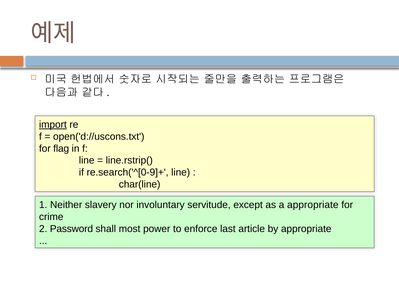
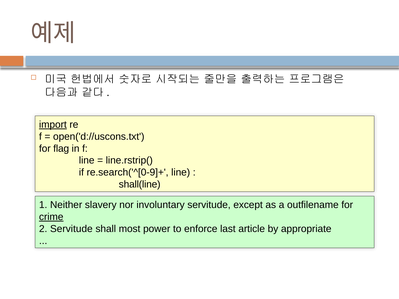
char(line: char(line -> shall(line
a appropriate: appropriate -> outfilename
crime underline: none -> present
2 Password: Password -> Servitude
